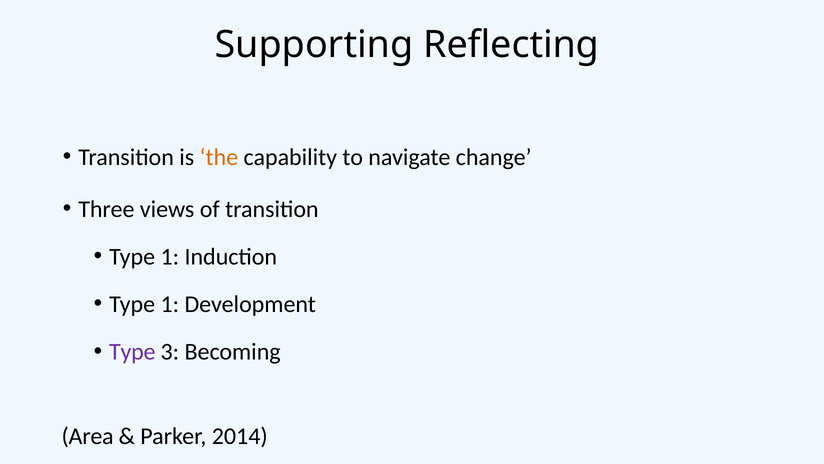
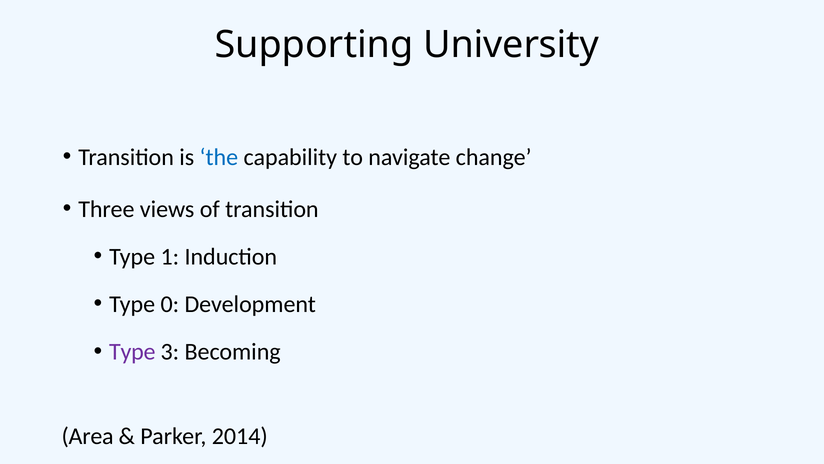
Reflecting: Reflecting -> University
the colour: orange -> blue
1 at (170, 304): 1 -> 0
